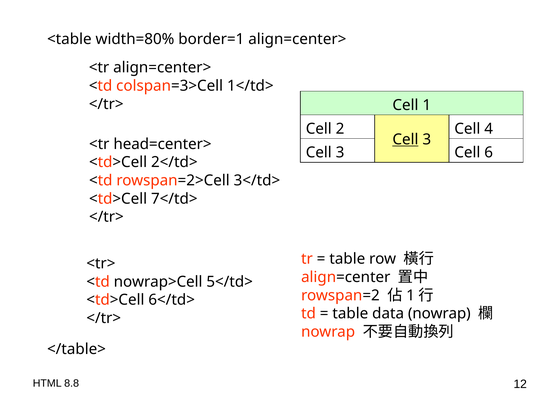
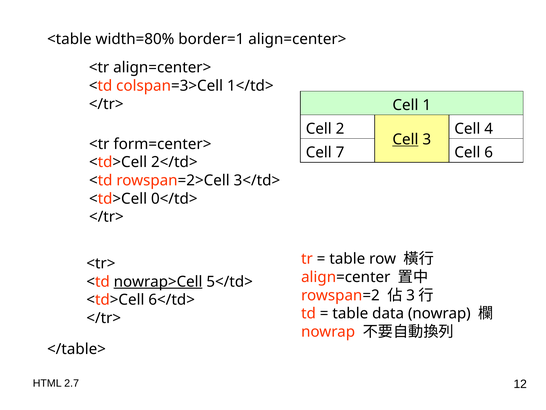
head=center>: head=center> -> form=center>
3 at (340, 152): 3 -> 7
7</td>: 7</td> -> 0</td>
nowrap>Cell underline: none -> present
1 at (411, 295): 1 -> 3
8.8: 8.8 -> 2.7
